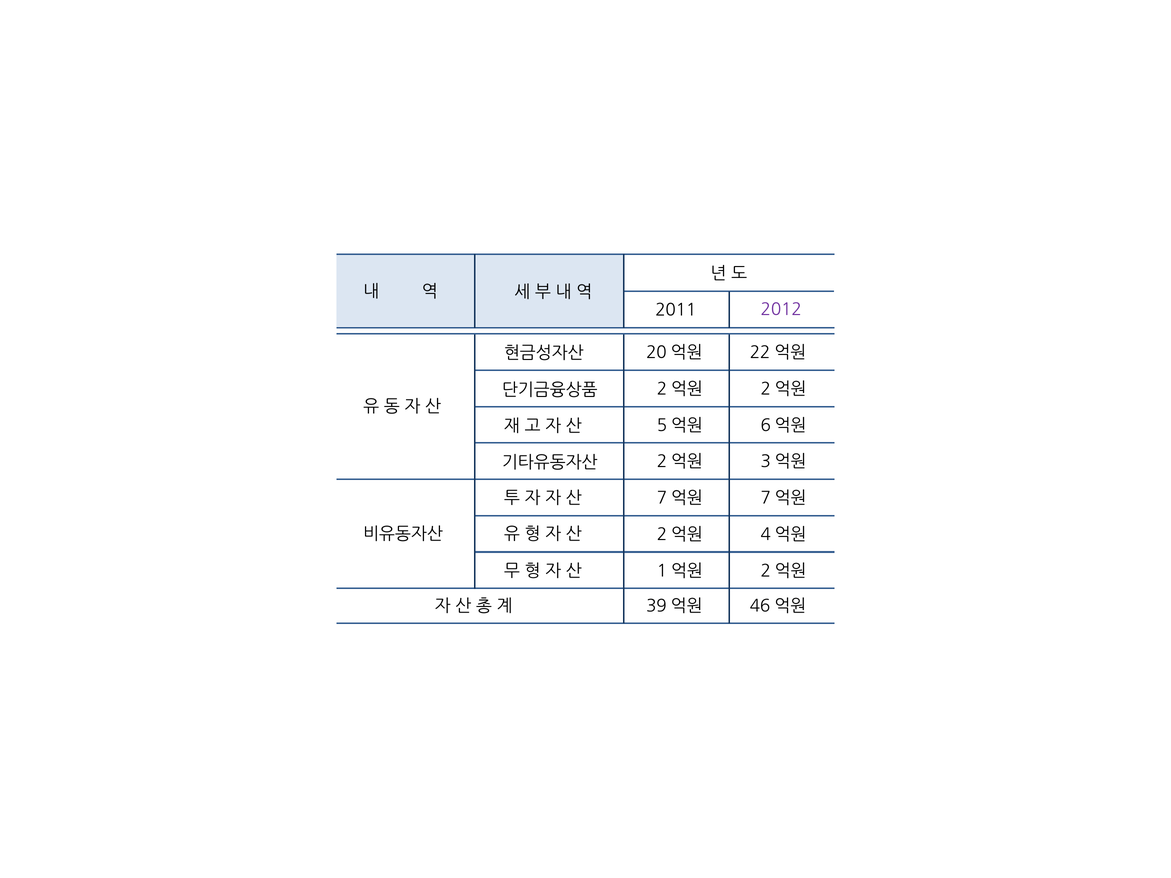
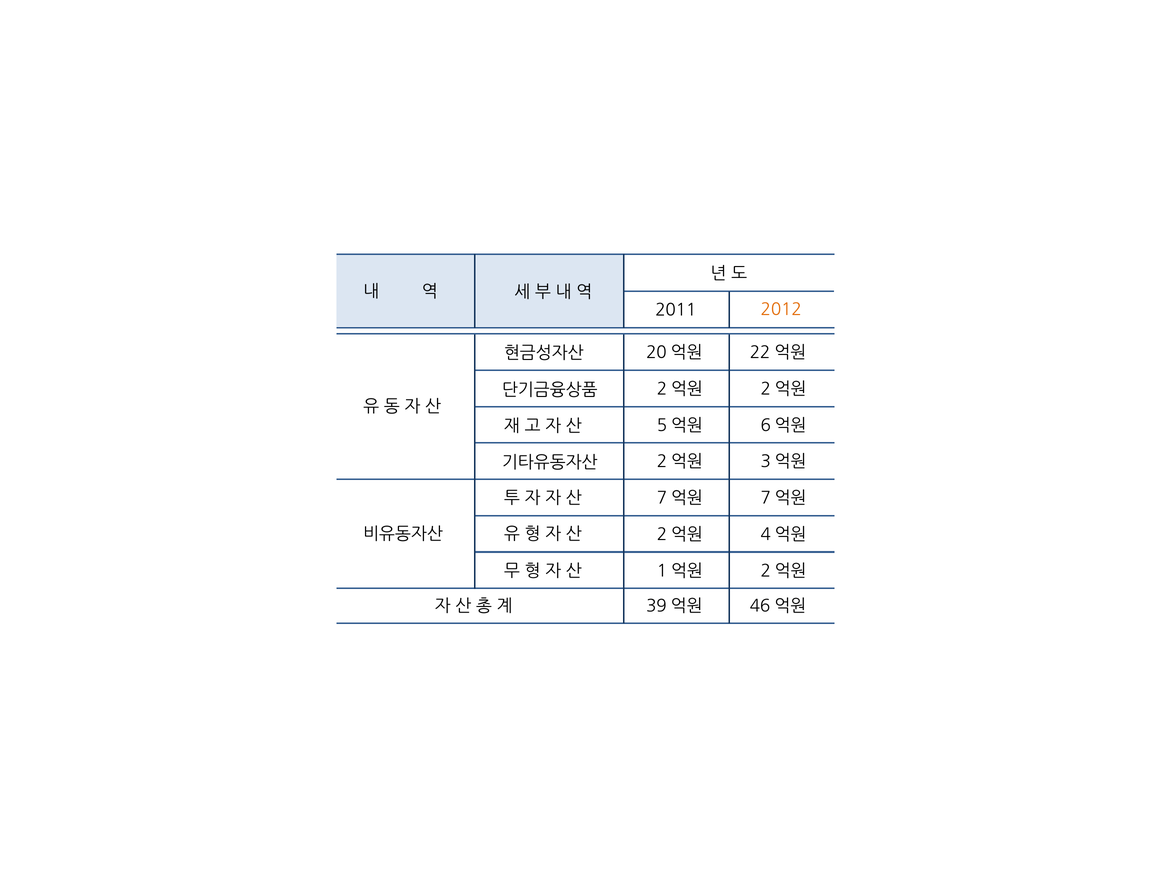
2012 colour: purple -> orange
